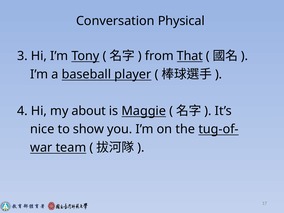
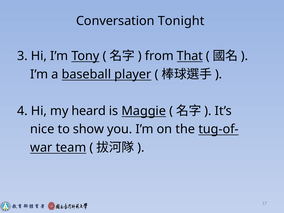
Physical: Physical -> Tonight
about: about -> heard
